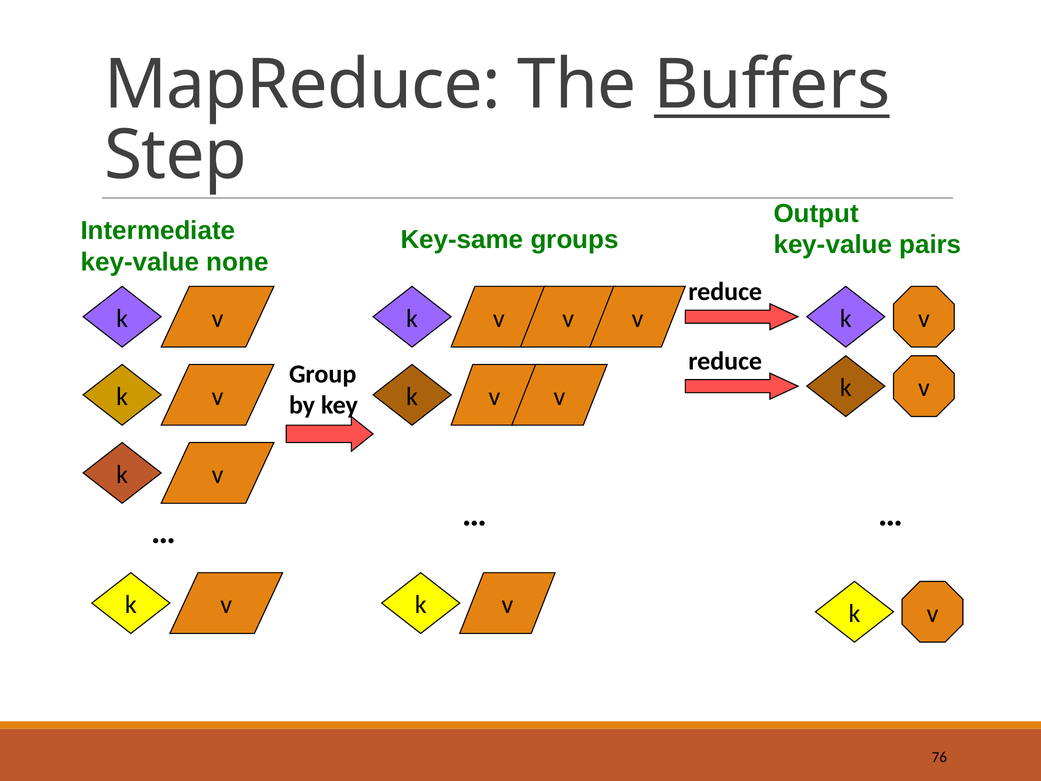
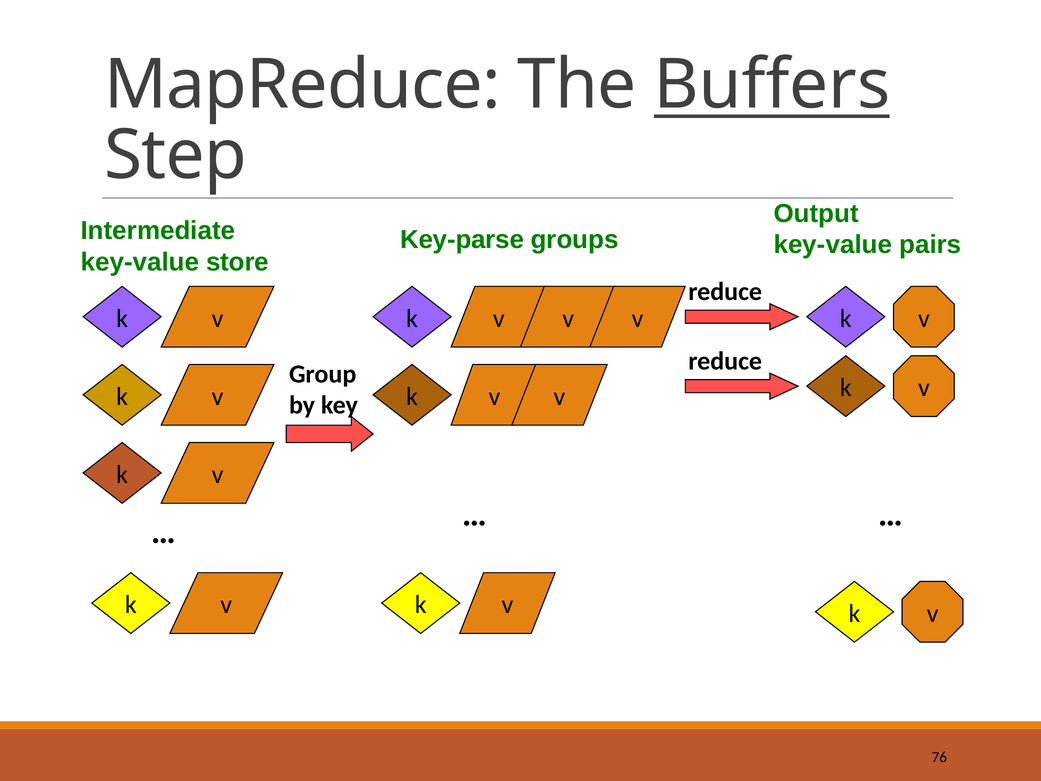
Key-same: Key-same -> Key-parse
none: none -> store
